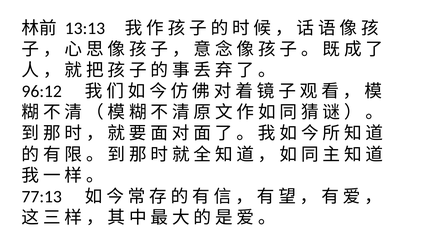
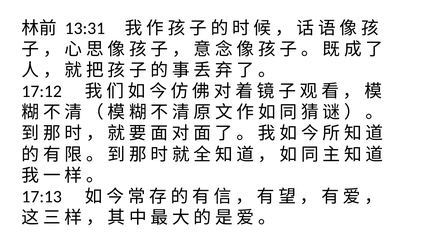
13:13: 13:13 -> 13:31
96:12: 96:12 -> 17:12
77:13: 77:13 -> 17:13
